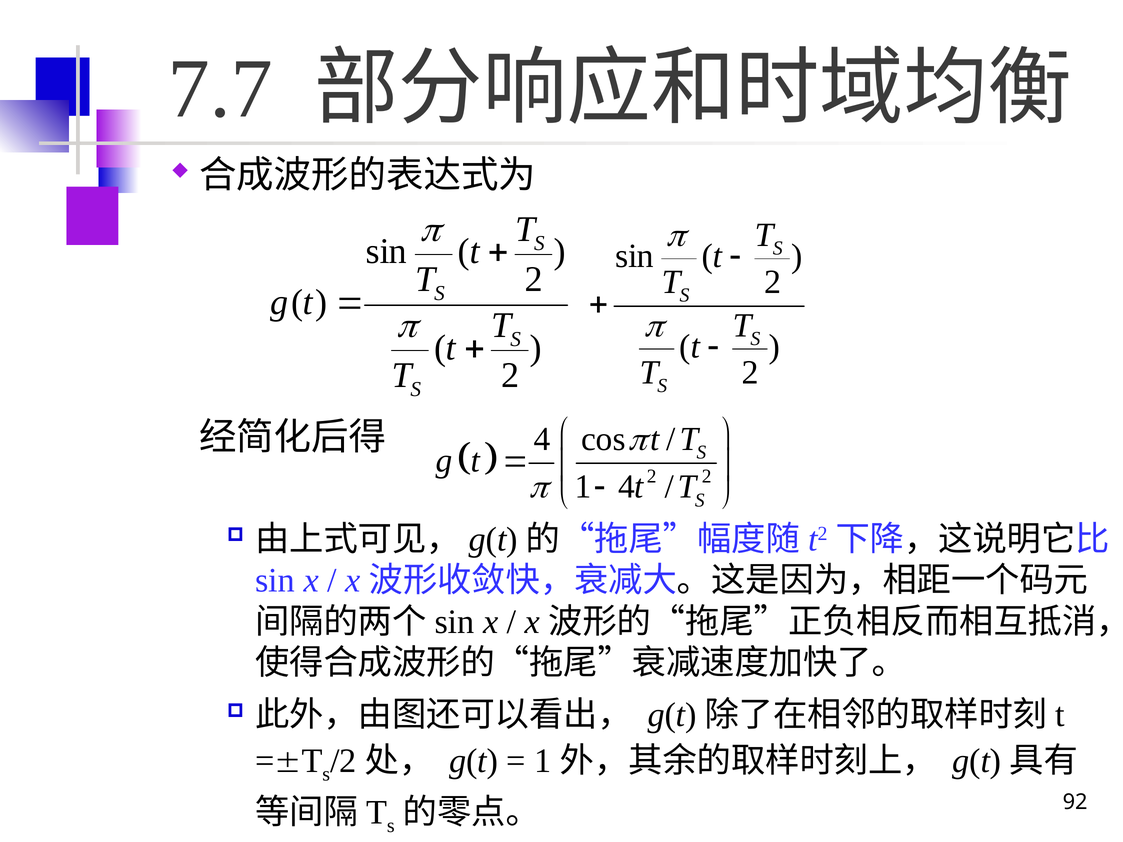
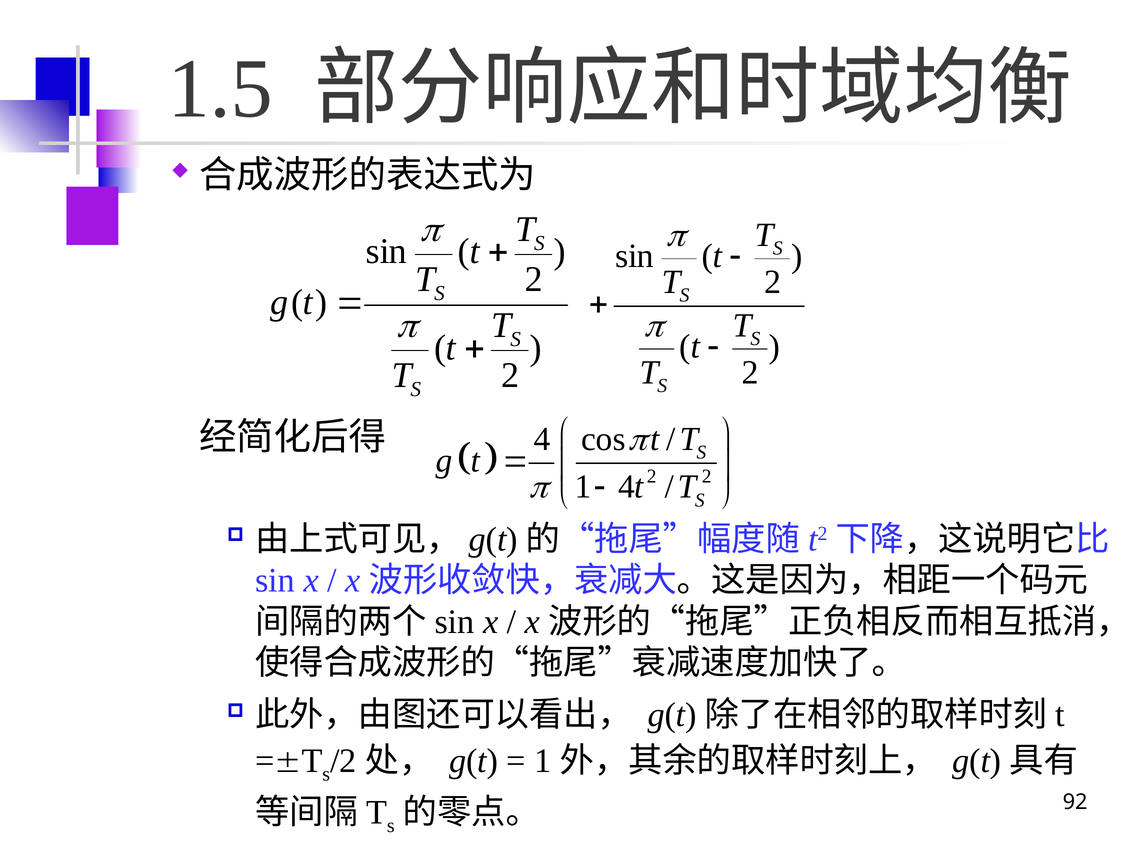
7.7: 7.7 -> 1.5
